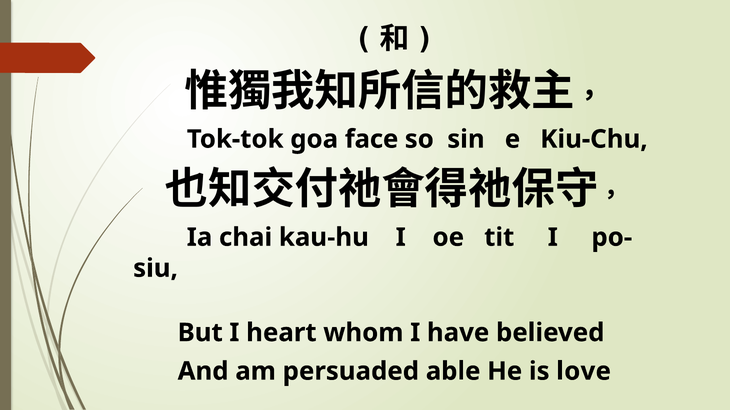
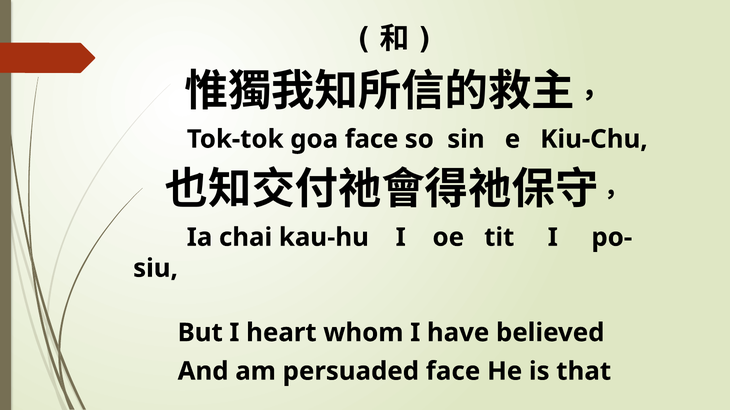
persuaded able: able -> face
love: love -> that
